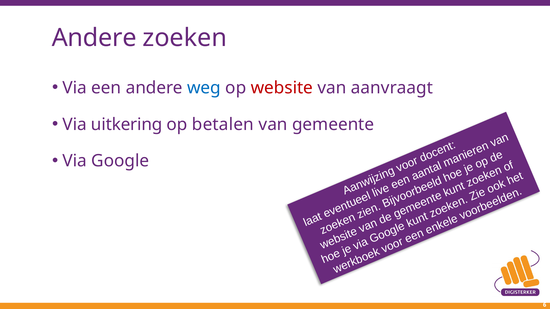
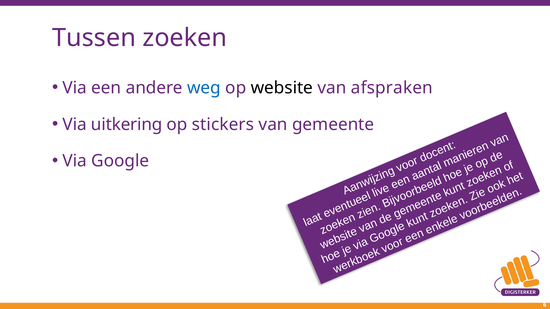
Andere at (94, 38): Andere -> Tussen
website colour: red -> black
aanvraagt: aanvraagt -> afspraken
betalen: betalen -> stickers
